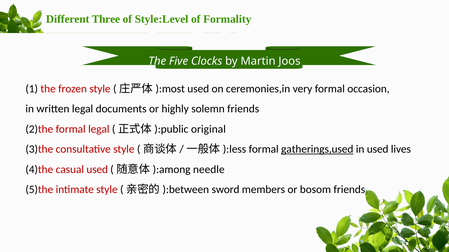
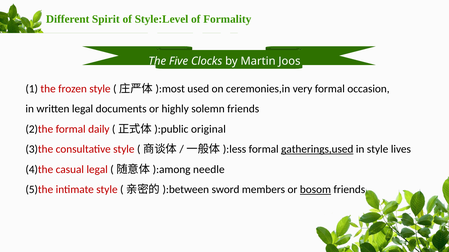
Three: Three -> Spirit
formal legal: legal -> daily
in used: used -> style
casual used: used -> legal
bosom underline: none -> present
